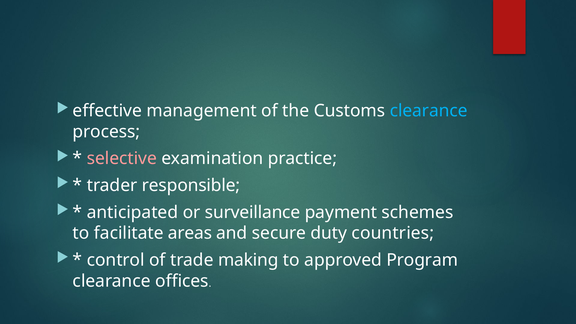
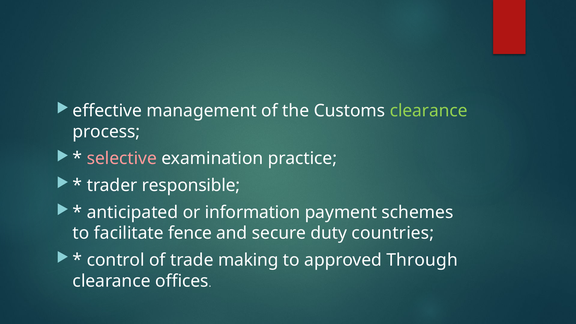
clearance at (429, 111) colour: light blue -> light green
surveillance: surveillance -> information
areas: areas -> fence
Program: Program -> Through
